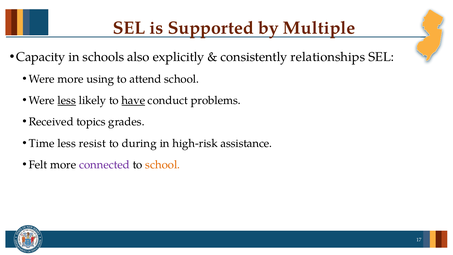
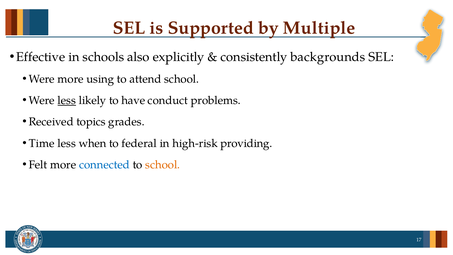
Capacity: Capacity -> Effective
relationships: relationships -> backgrounds
have underline: present -> none
resist: resist -> when
during: during -> federal
assistance: assistance -> providing
connected colour: purple -> blue
